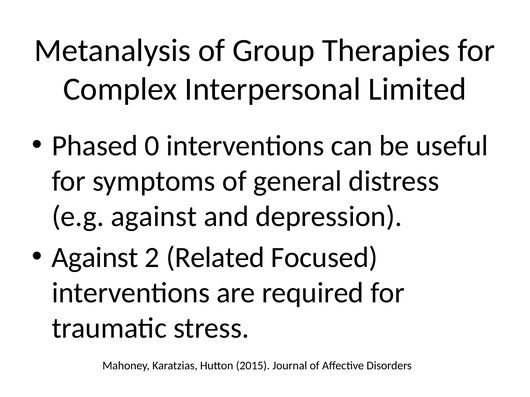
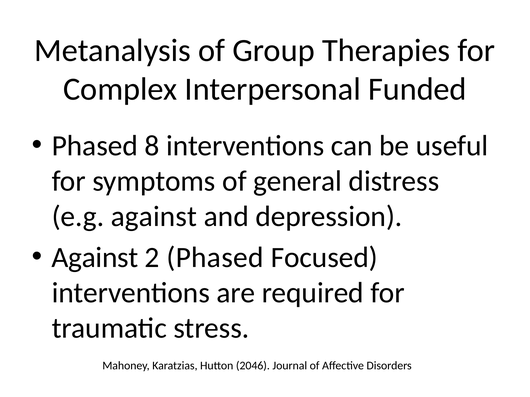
Limited: Limited -> Funded
0: 0 -> 8
2 Related: Related -> Phased
2015: 2015 -> 2046
